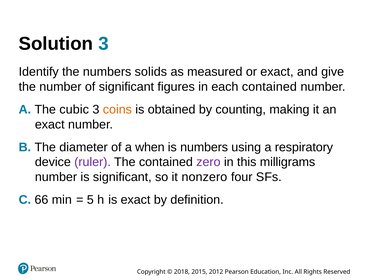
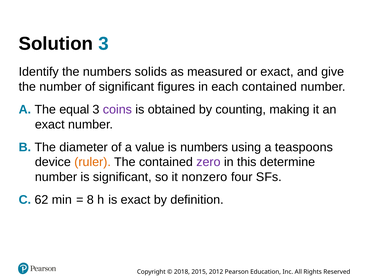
cubic: cubic -> equal
coins colour: orange -> purple
when: when -> value
respiratory: respiratory -> teaspoons
ruler colour: purple -> orange
milligrams: milligrams -> determine
66: 66 -> 62
5: 5 -> 8
